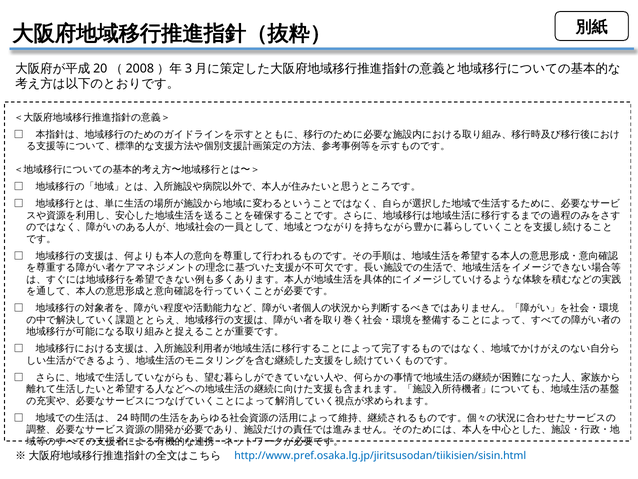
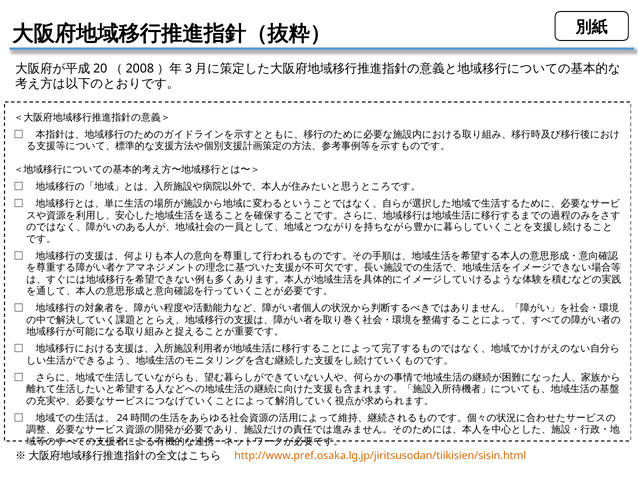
http://www.pref.osaka.lg.jp/jiritsusodan/tiikisien/sisin.html colour: blue -> orange
